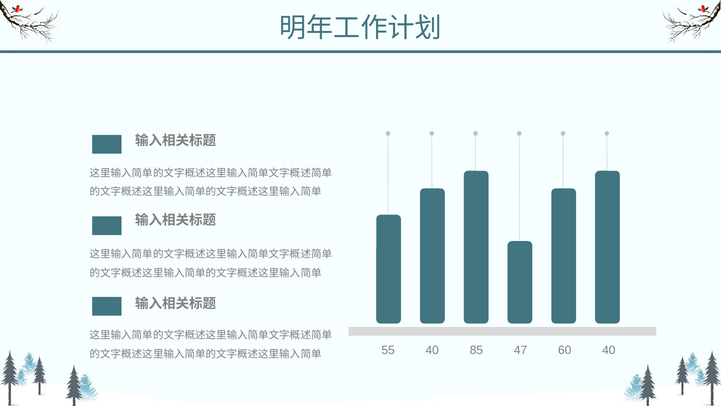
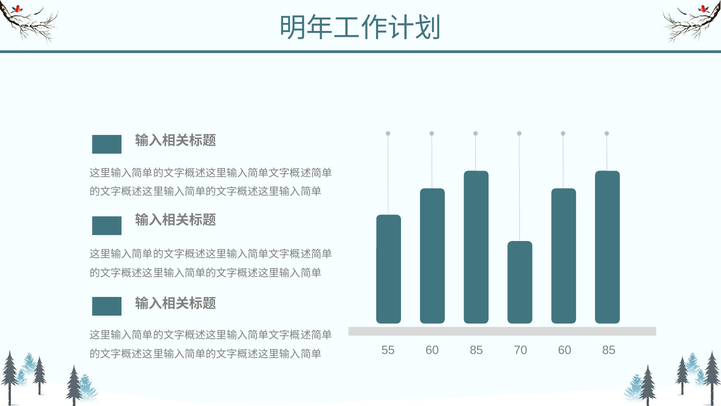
55 40: 40 -> 60
47: 47 -> 70
40 at (609, 350): 40 -> 85
